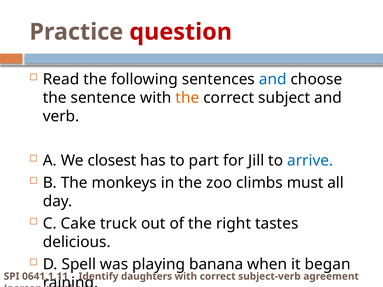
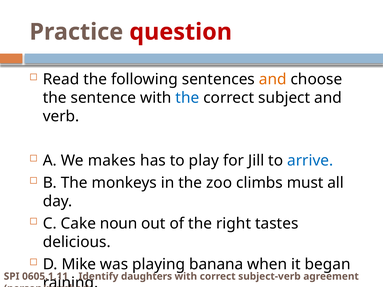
and at (273, 79) colour: blue -> orange
the at (187, 98) colour: orange -> blue
closest: closest -> makes
part: part -> play
truck: truck -> noun
Spell: Spell -> Mike
0641.1.11: 0641.1.11 -> 0605.1.11
